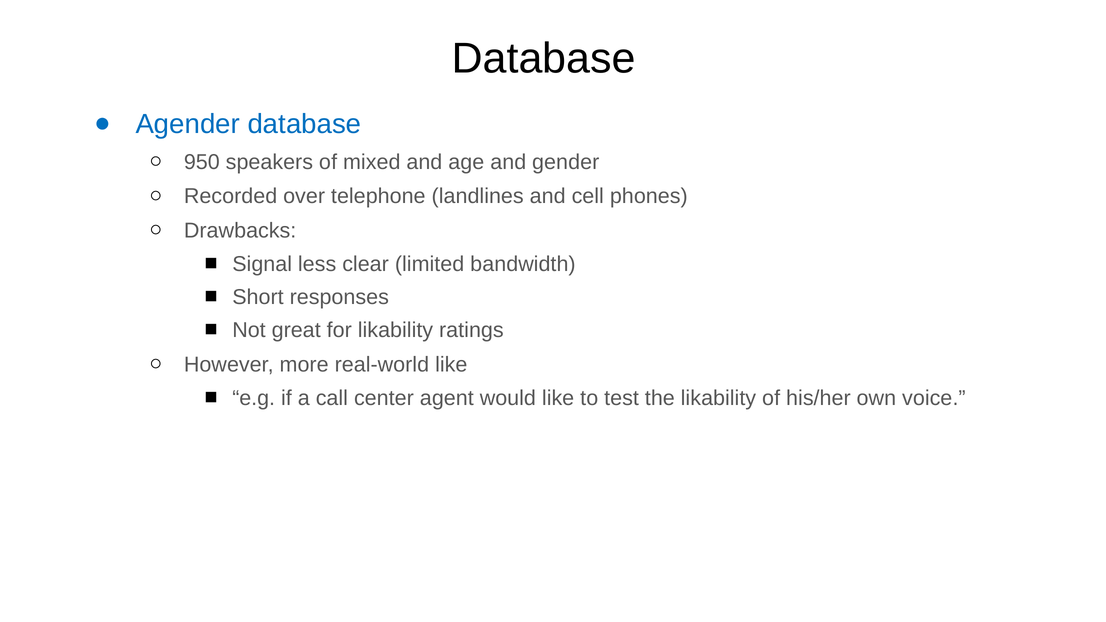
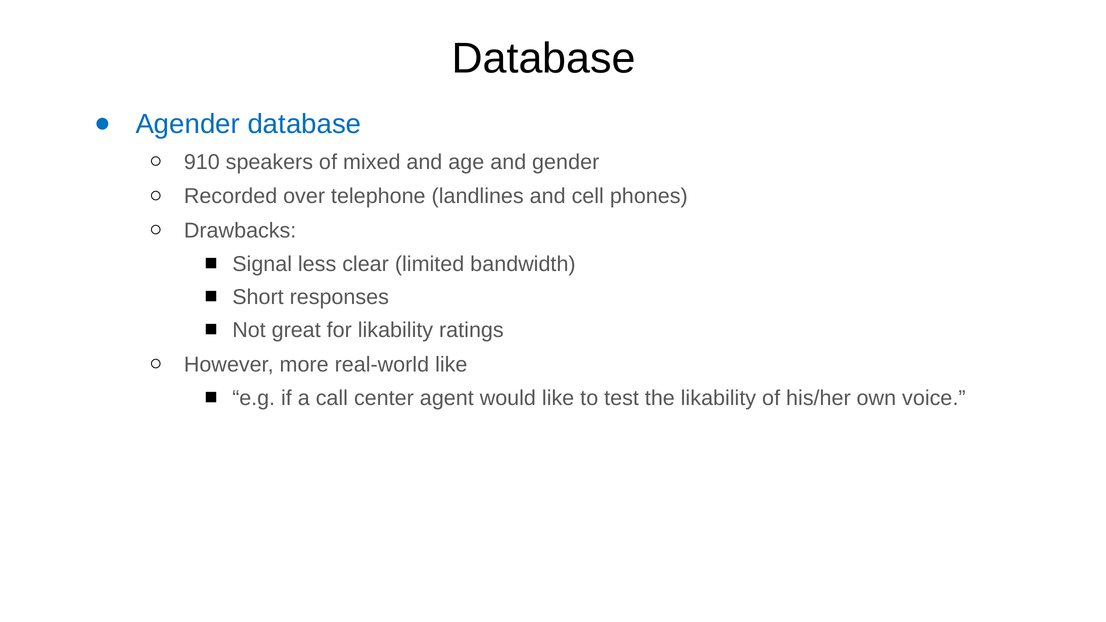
950: 950 -> 910
